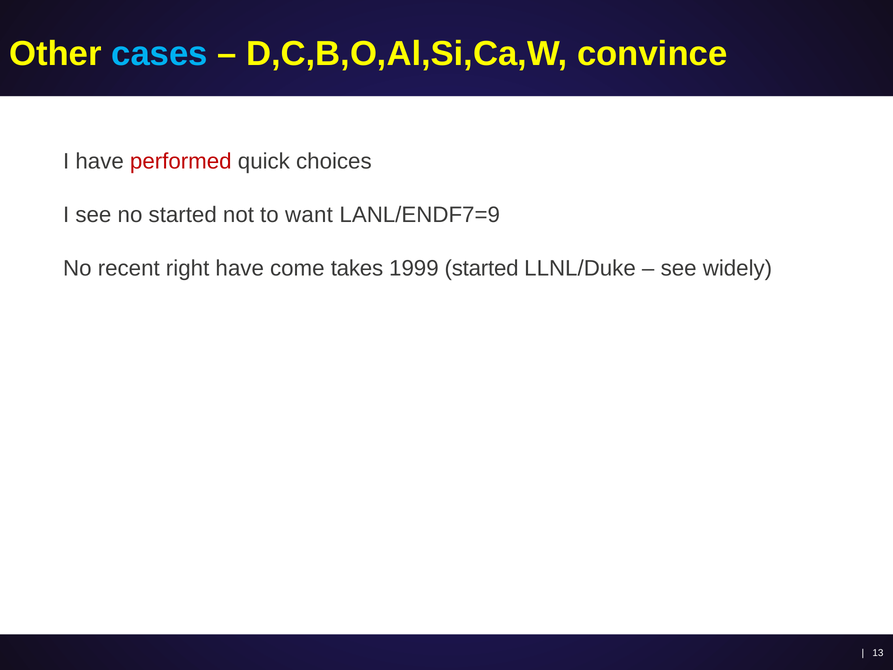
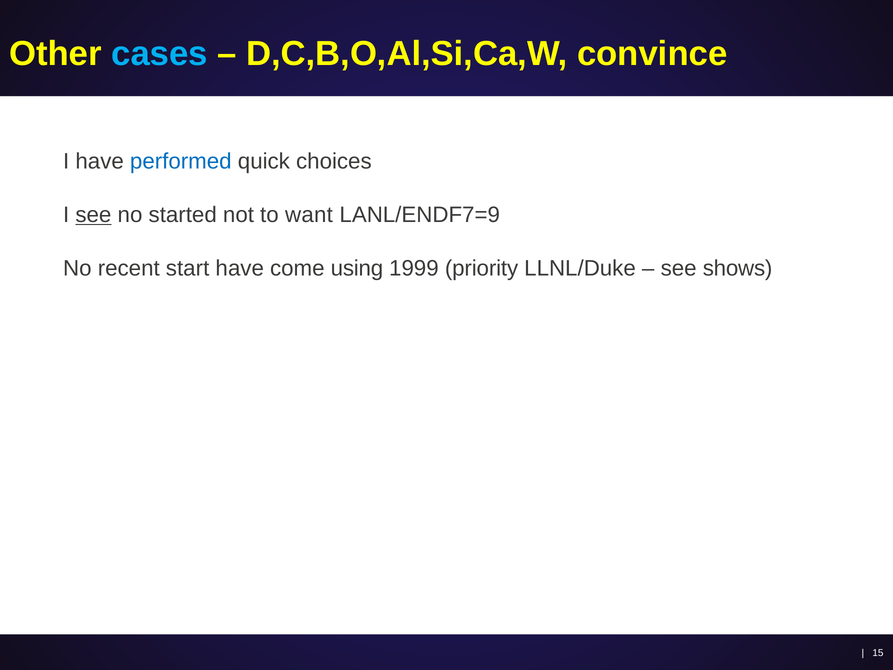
performed colour: red -> blue
see at (93, 215) underline: none -> present
right: right -> start
takes: takes -> using
1999 started: started -> priority
widely: widely -> shows
13: 13 -> 15
